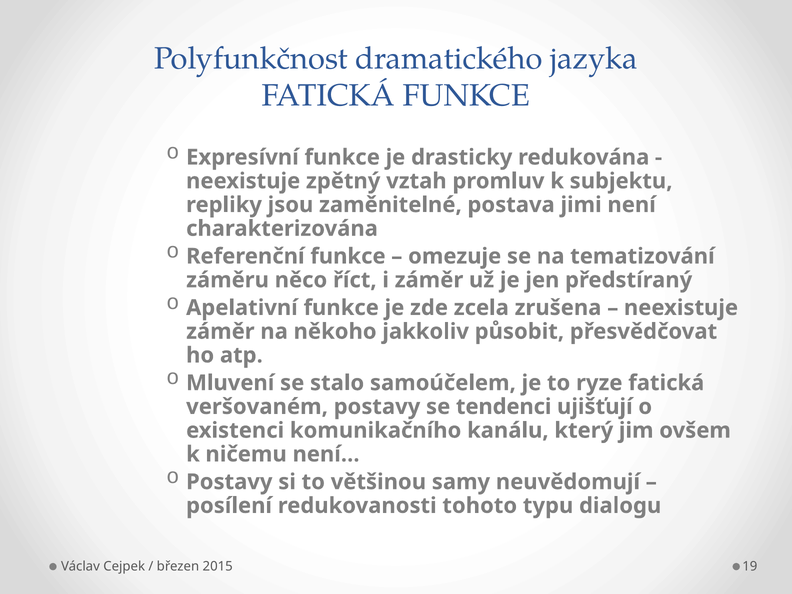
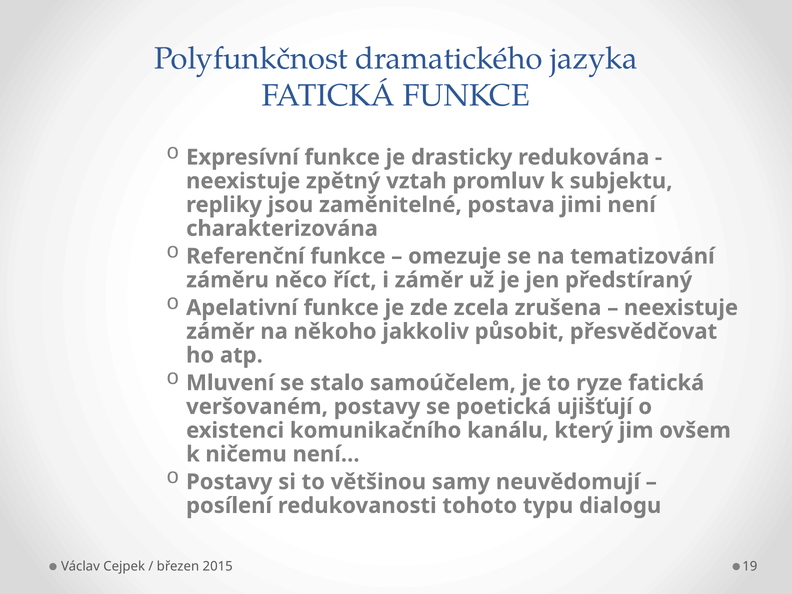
tendenci: tendenci -> poetická
